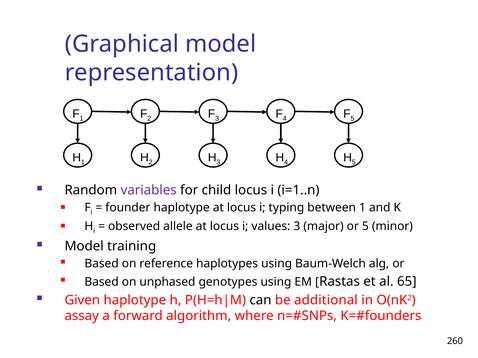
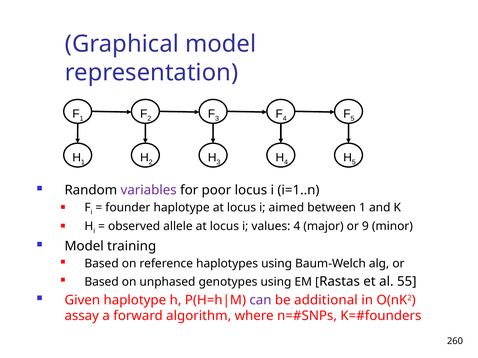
child: child -> poor
typing: typing -> aimed
values 3: 3 -> 4
or 5: 5 -> 9
65: 65 -> 55
can colour: black -> purple
